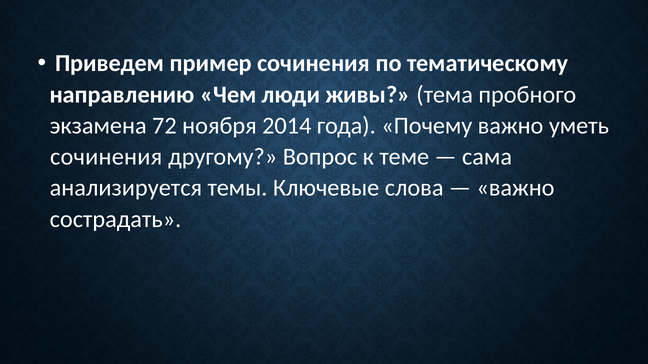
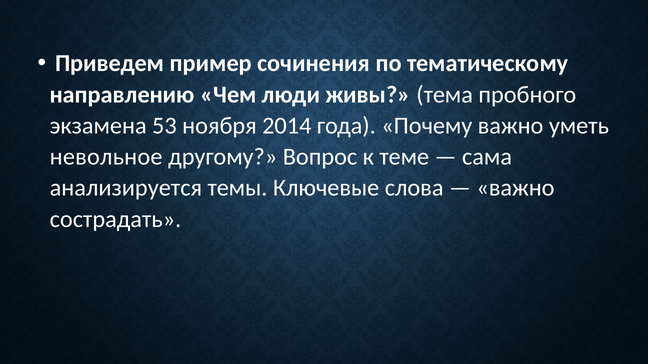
72: 72 -> 53
сочинения at (106, 157): сочинения -> невольное
